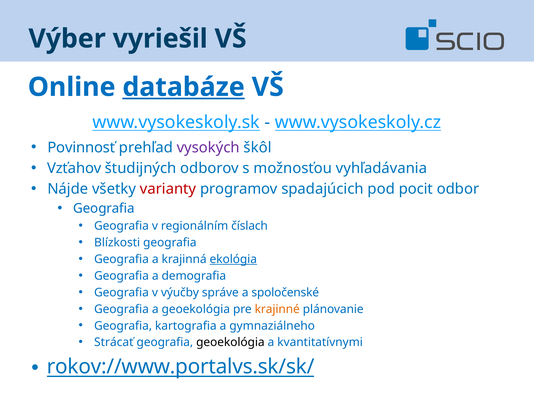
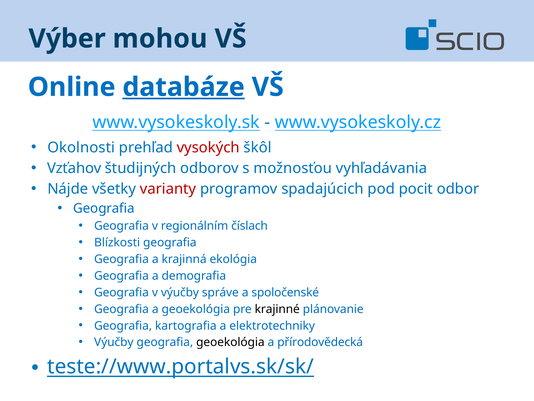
vyriešil: vyriešil -> mohou
Povinnosť: Povinnosť -> Okolnosti
vysokých colour: purple -> red
ekológia underline: present -> none
krajinné colour: orange -> black
gymnaziálneho: gymnaziálneho -> elektrotechniky
Strácať at (114, 342): Strácať -> Výučby
kvantitatívnymi: kvantitatívnymi -> přírodovědecká
rokov://www.portalvs.sk/sk/: rokov://www.portalvs.sk/sk/ -> teste://www.portalvs.sk/sk/
